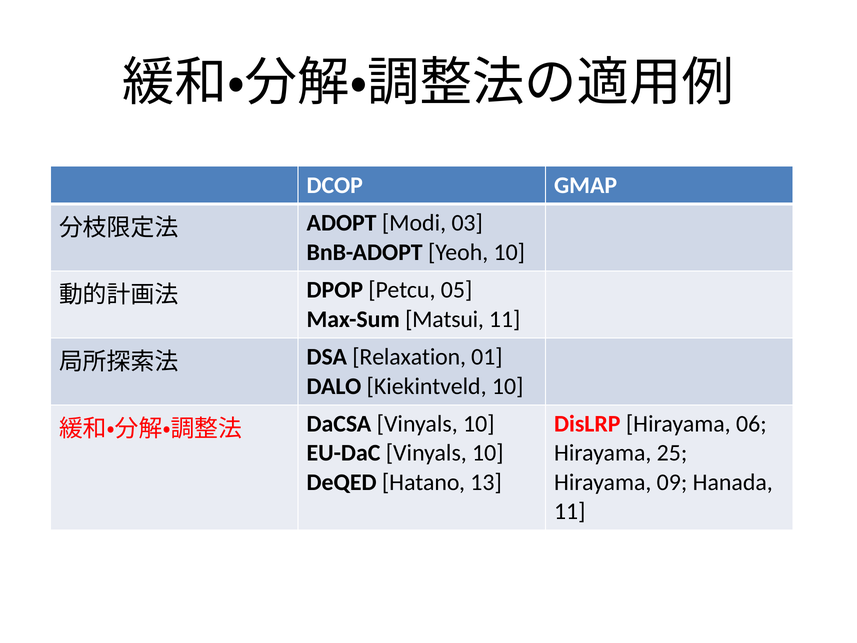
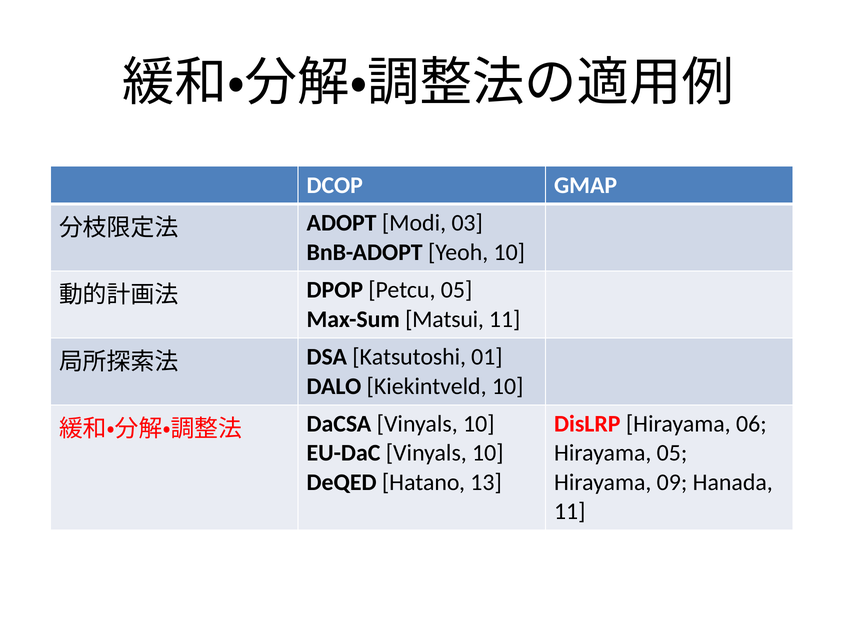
Relaxation: Relaxation -> Katsutoshi
Hirayama 25: 25 -> 05
